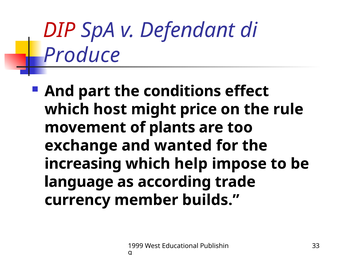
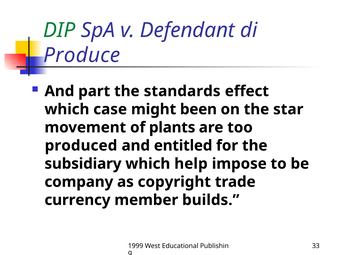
DIP colour: red -> green
conditions: conditions -> standards
host: host -> case
price: price -> been
rule: rule -> star
exchange: exchange -> produced
wanted: wanted -> entitled
increasing: increasing -> subsidiary
language: language -> company
according: according -> copyright
